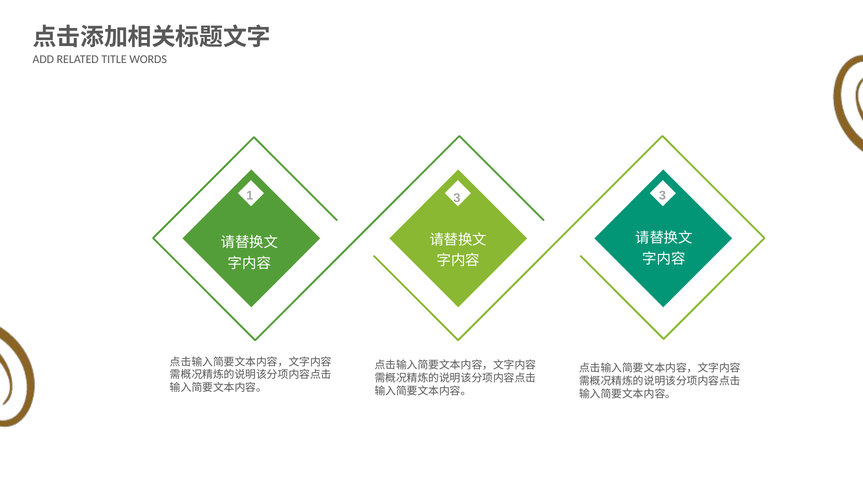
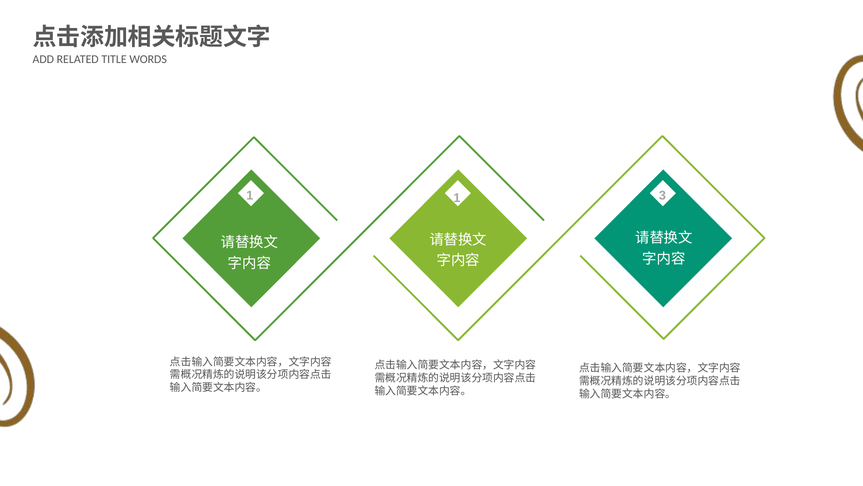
1 3: 3 -> 1
